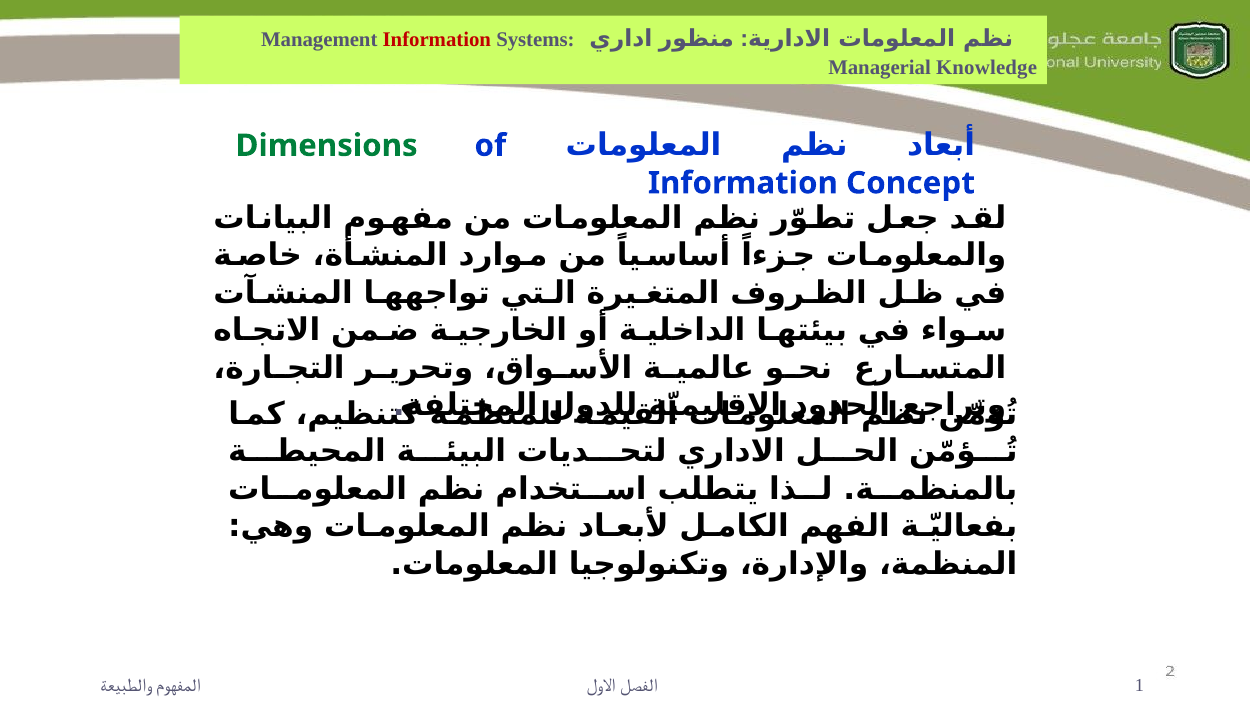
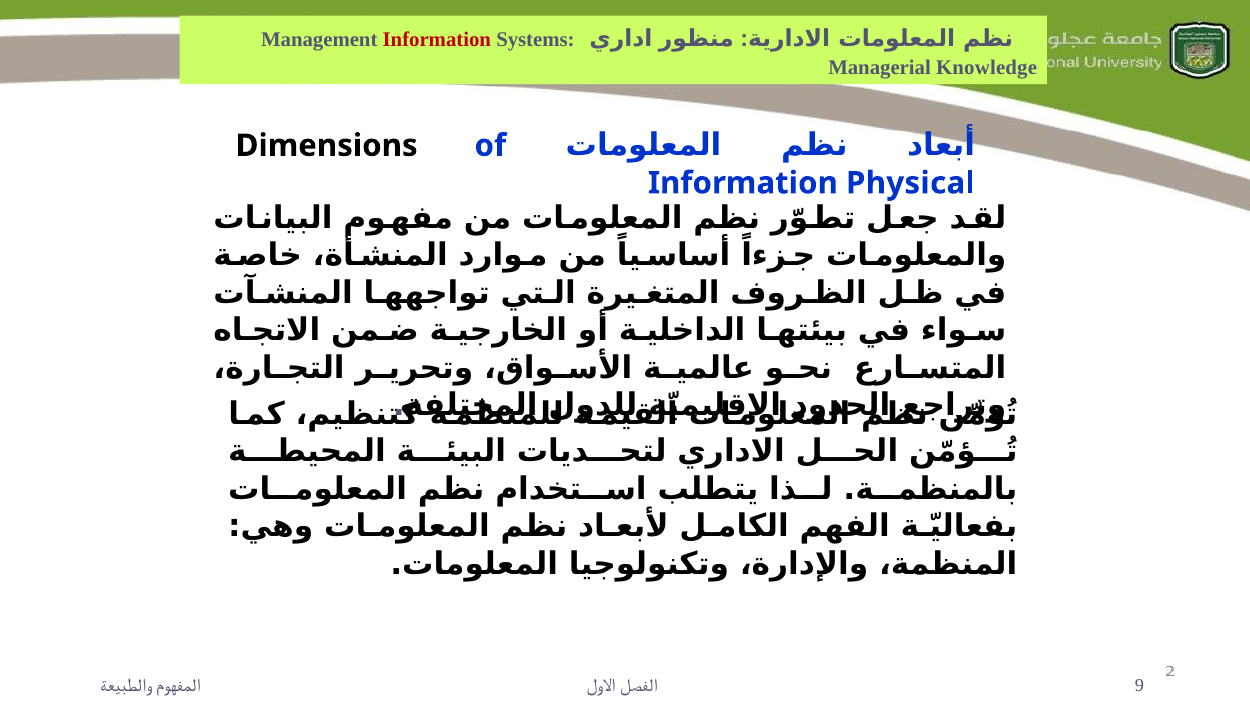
Dimensions colour: green -> black
Concept: Concept -> Physical
1: 1 -> 9
